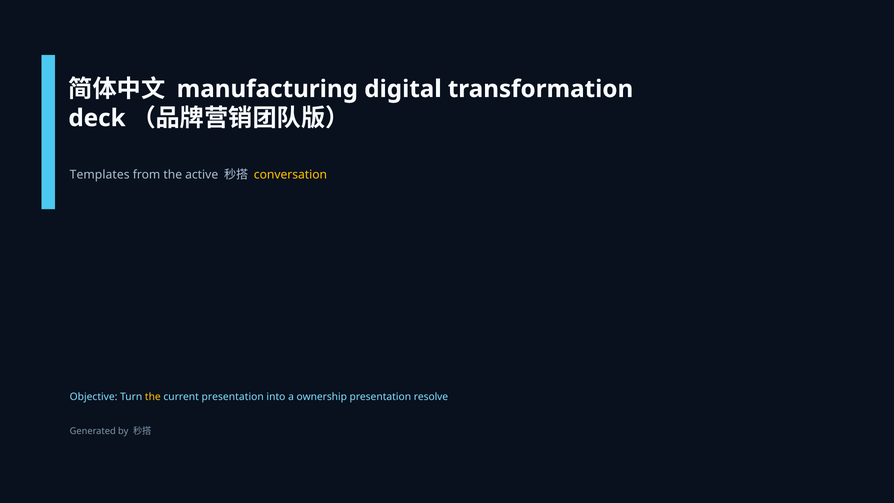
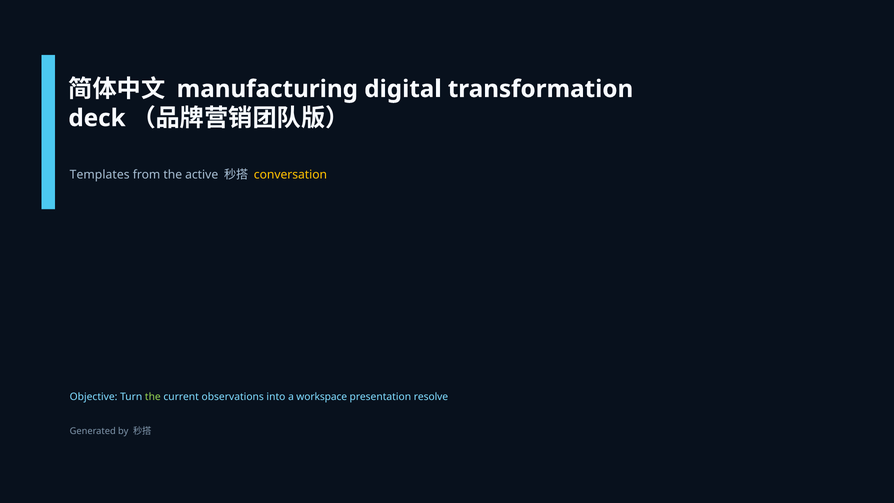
the at (153, 397) colour: yellow -> light green
current presentation: presentation -> observations
ownership: ownership -> workspace
